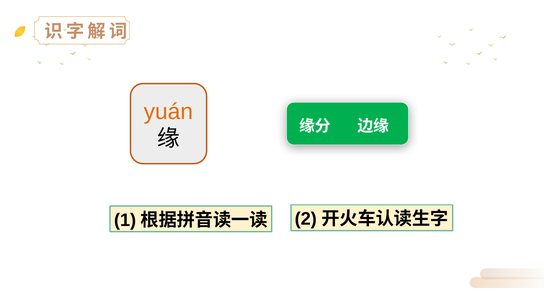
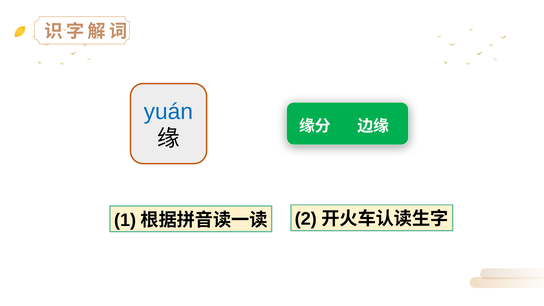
yuán colour: orange -> blue
